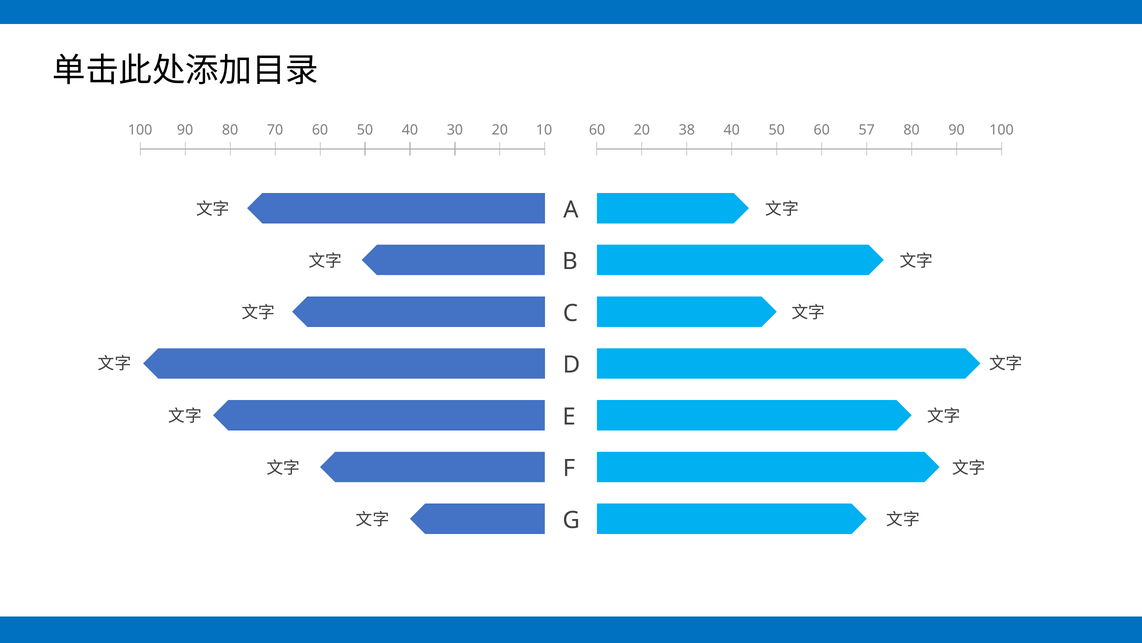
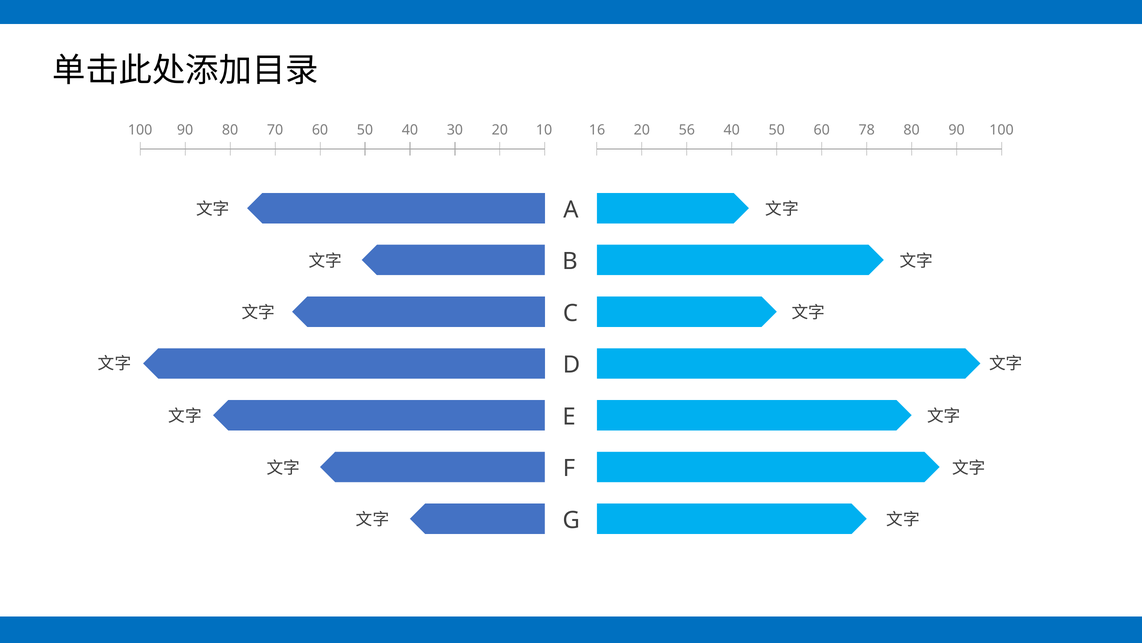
100 60: 60 -> 16
38: 38 -> 56
57: 57 -> 78
